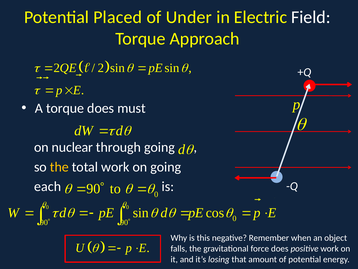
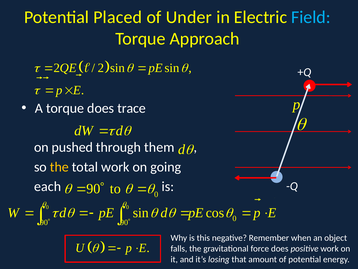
Field colour: white -> light blue
must: must -> trace
nuclear: nuclear -> pushed
through going: going -> them
